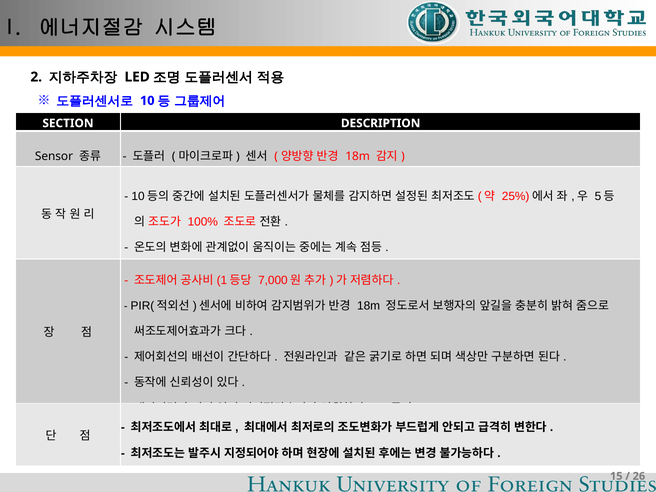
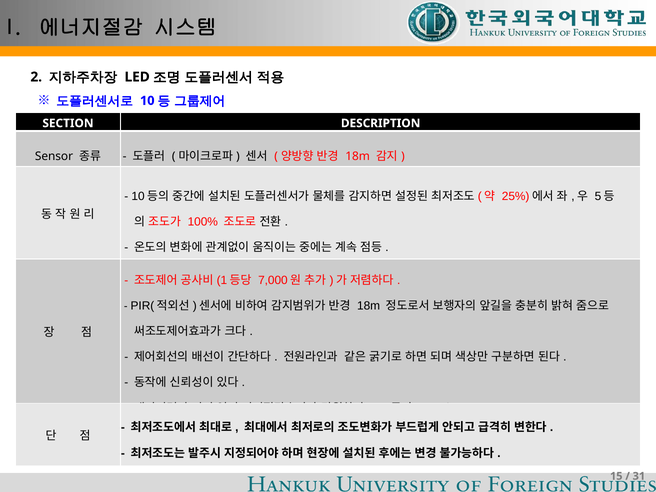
26: 26 -> 31
